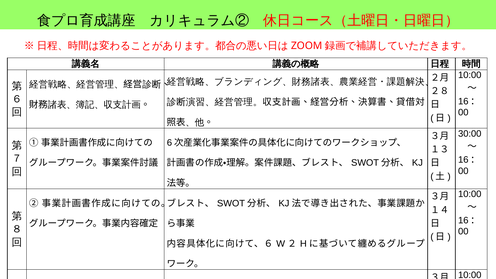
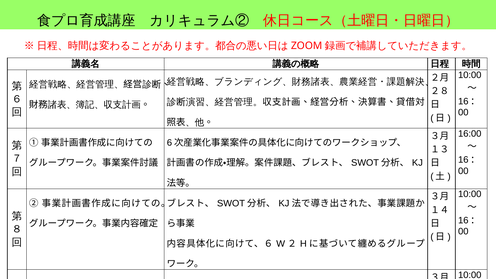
30:00: 30:00 -> 16:00
